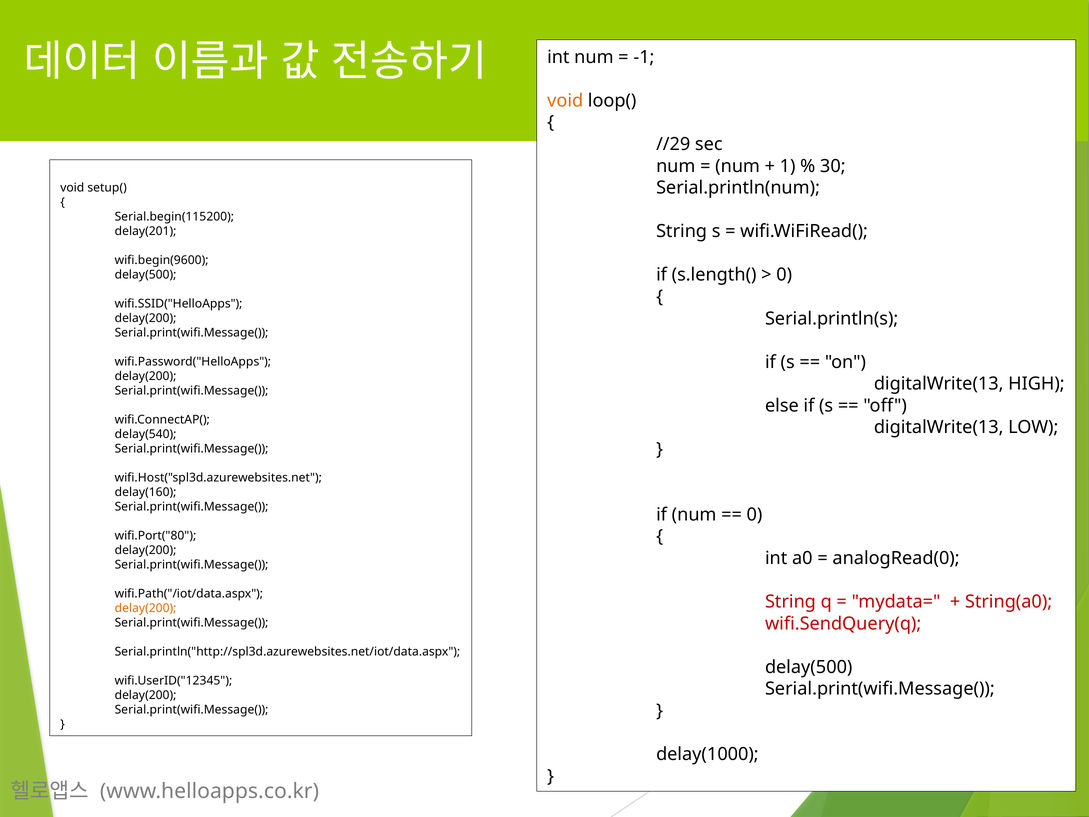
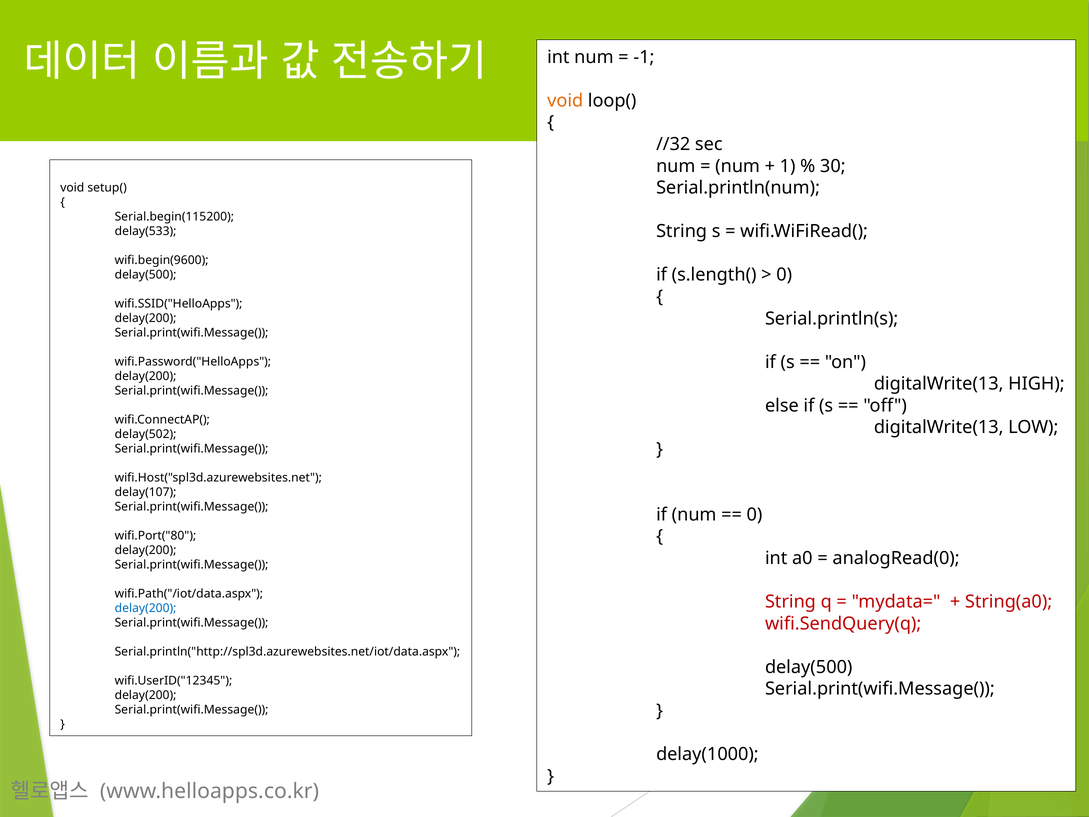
//29: //29 -> //32
delay(201: delay(201 -> delay(533
delay(540: delay(540 -> delay(502
delay(160: delay(160 -> delay(107
delay(200 at (146, 608) colour: orange -> blue
